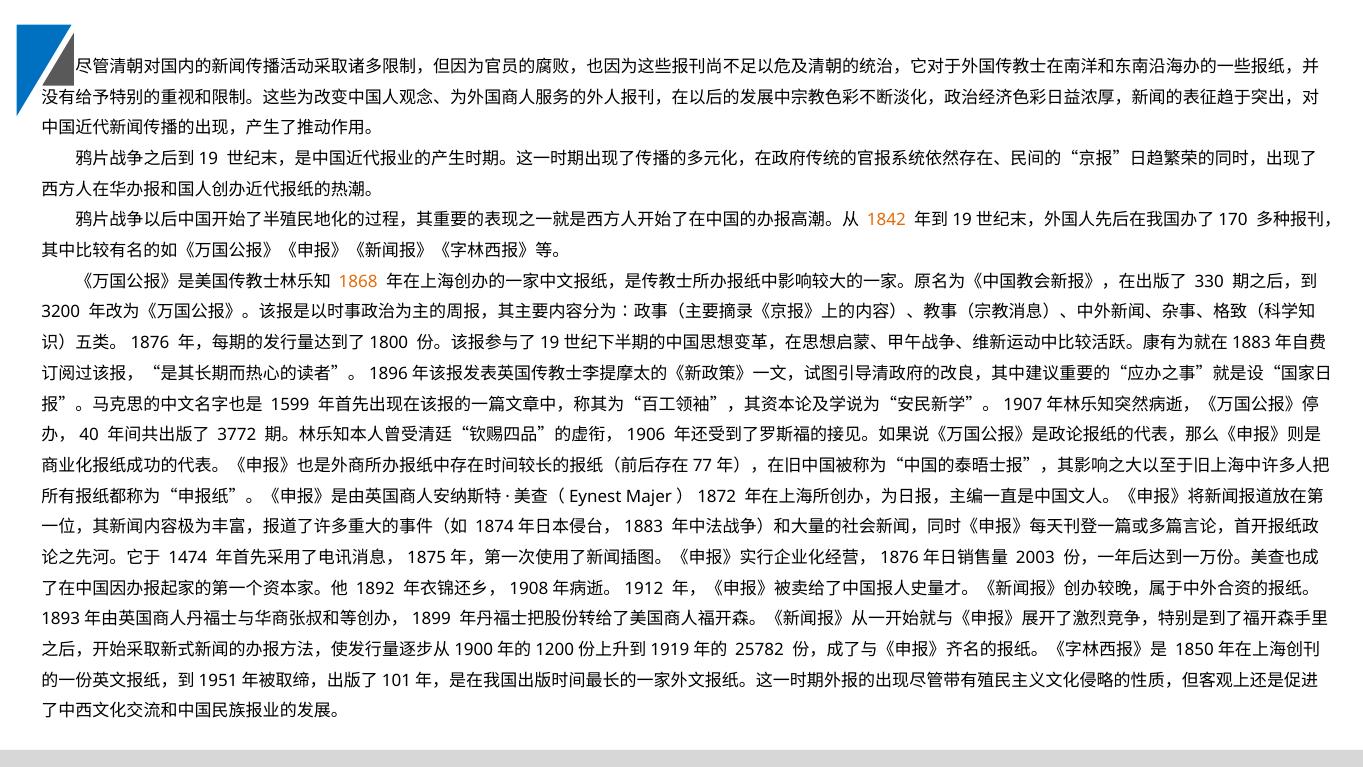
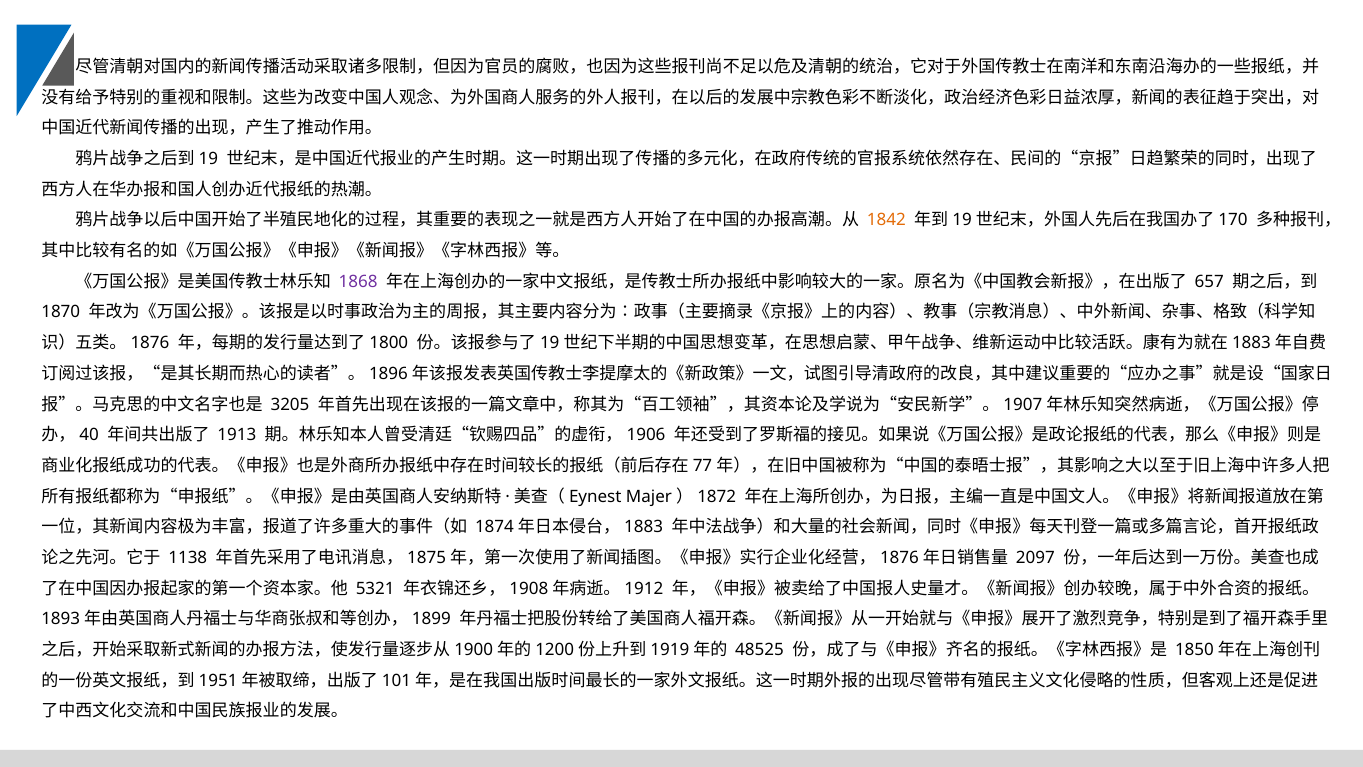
1868 colour: orange -> purple
330: 330 -> 657
3200: 3200 -> 1870
1599: 1599 -> 3205
3772: 3772 -> 1913
1474: 1474 -> 1138
2003: 2003 -> 2097
1892: 1892 -> 5321
25782: 25782 -> 48525
